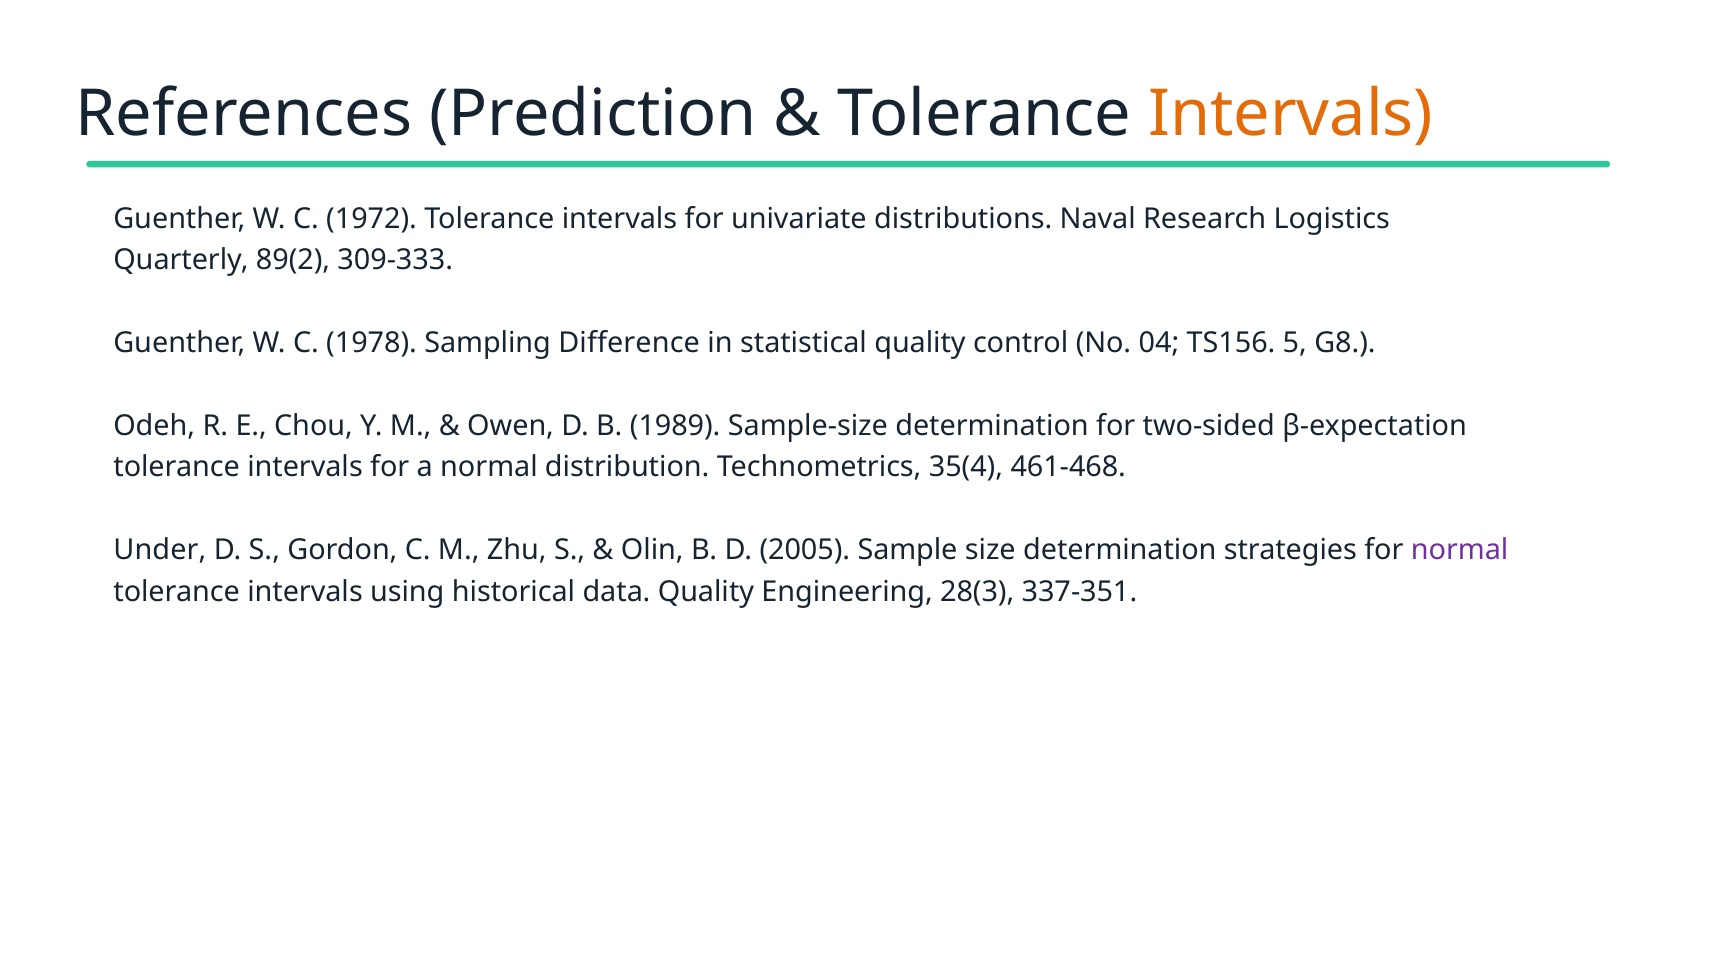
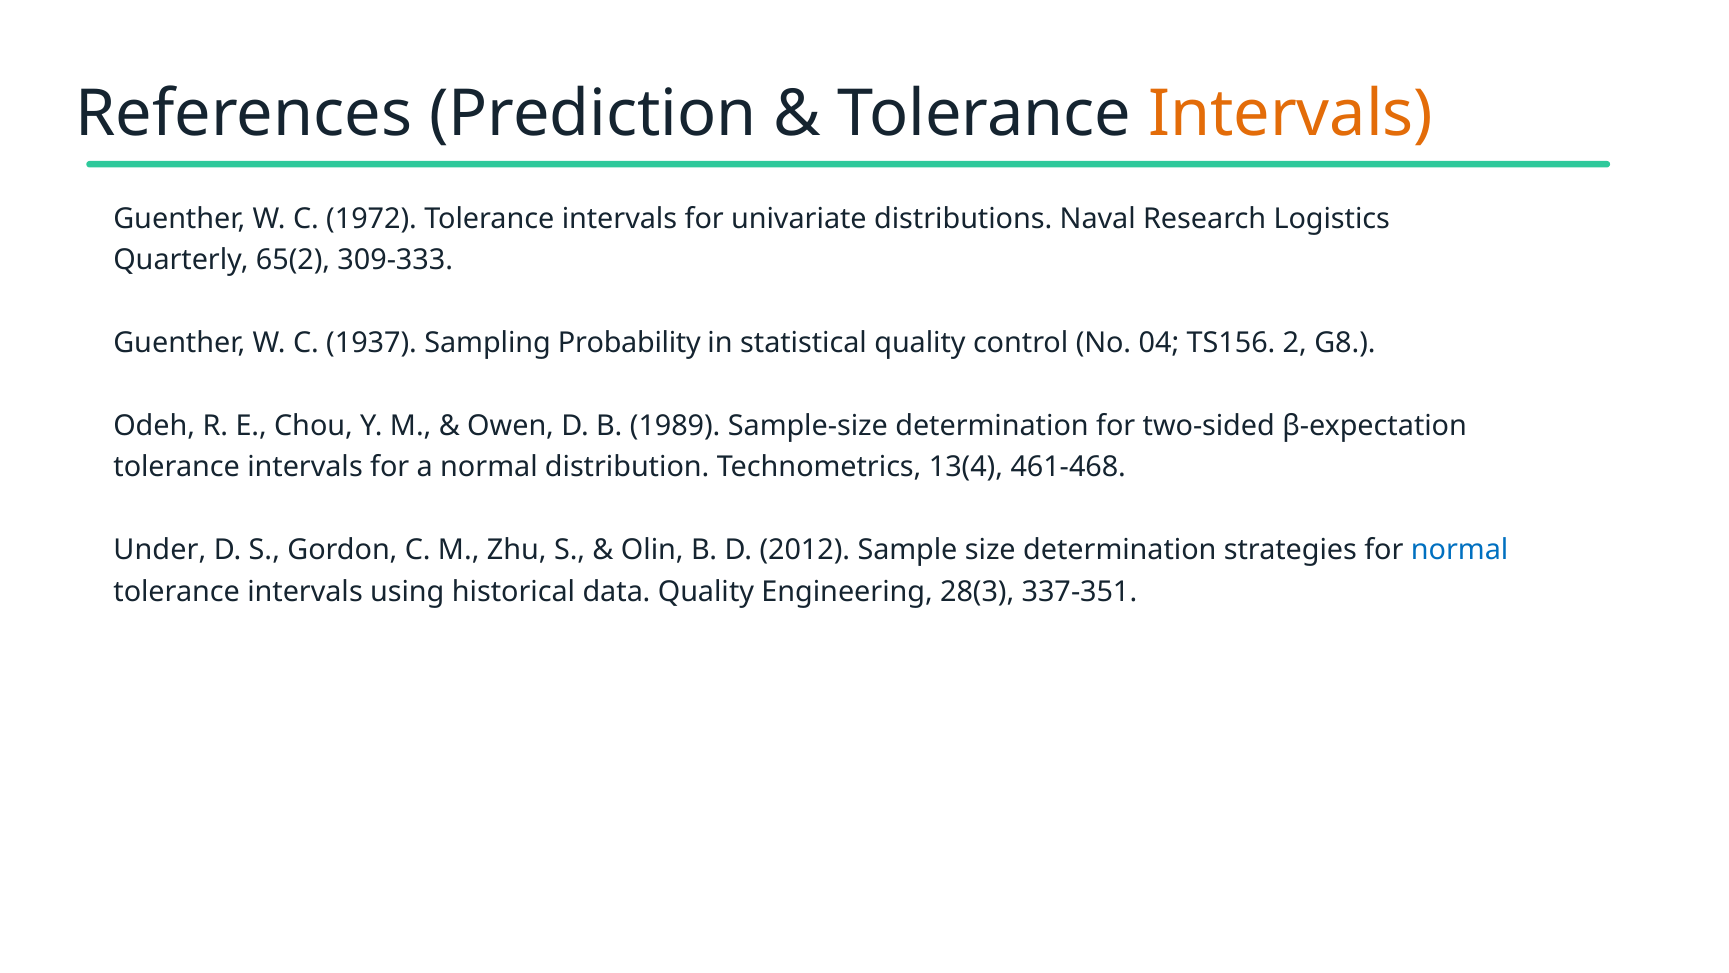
89(2: 89(2 -> 65(2
1978: 1978 -> 1937
Difference: Difference -> Probability
5: 5 -> 2
35(4: 35(4 -> 13(4
2005: 2005 -> 2012
normal at (1460, 550) colour: purple -> blue
